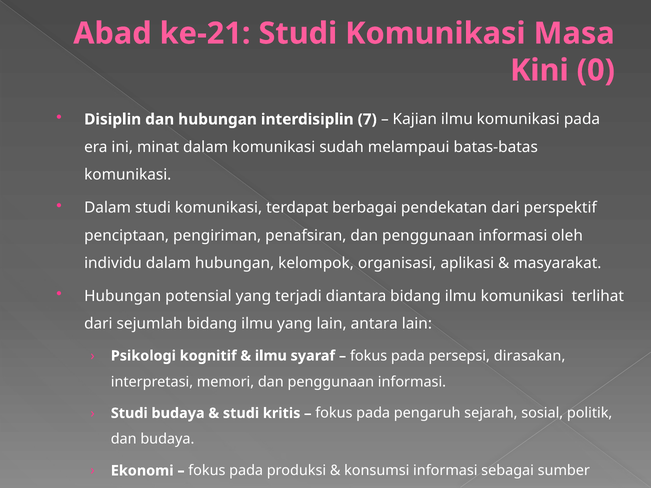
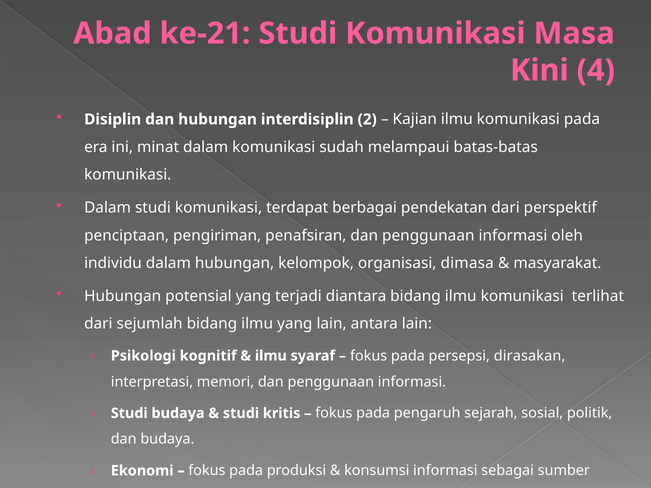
0: 0 -> 4
7: 7 -> 2
aplikasi: aplikasi -> dimasa
